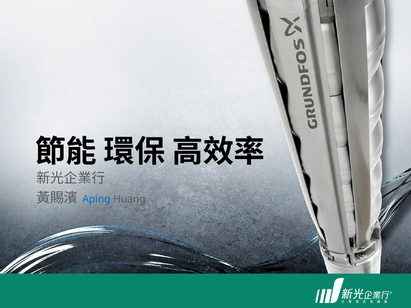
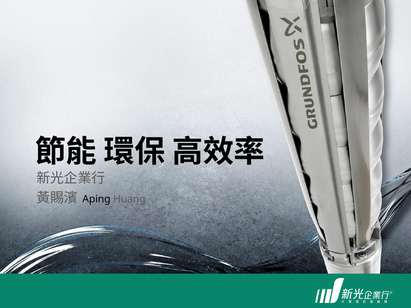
Aping colour: blue -> black
